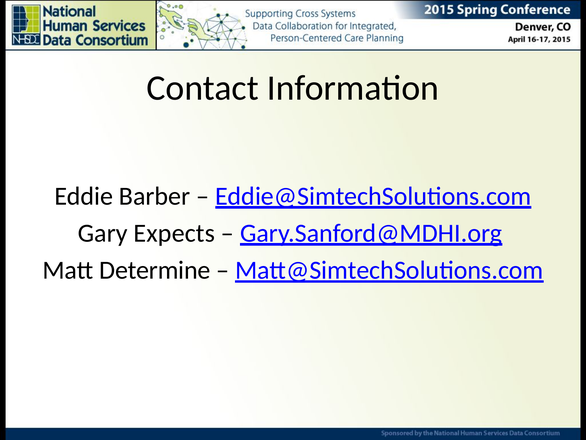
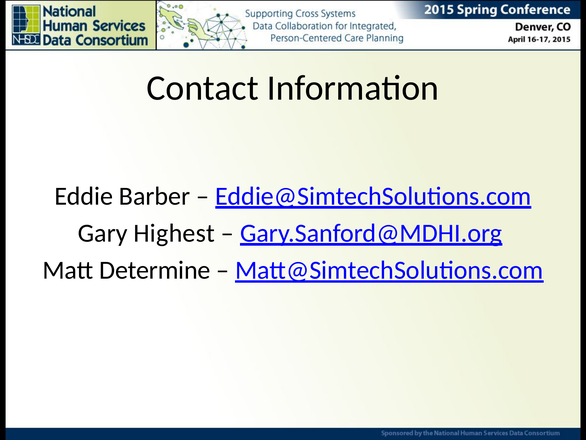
Expects: Expects -> Highest
